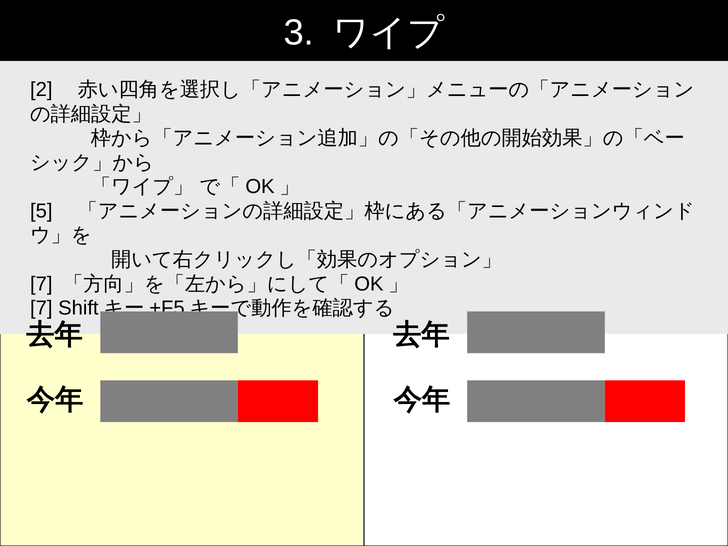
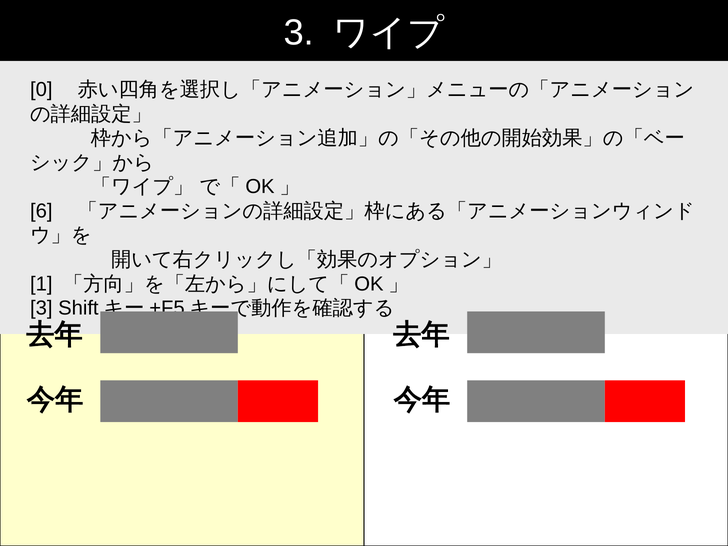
2: 2 -> 0
5: 5 -> 6
7 at (41, 284): 7 -> 1
7 at (41, 308): 7 -> 3
